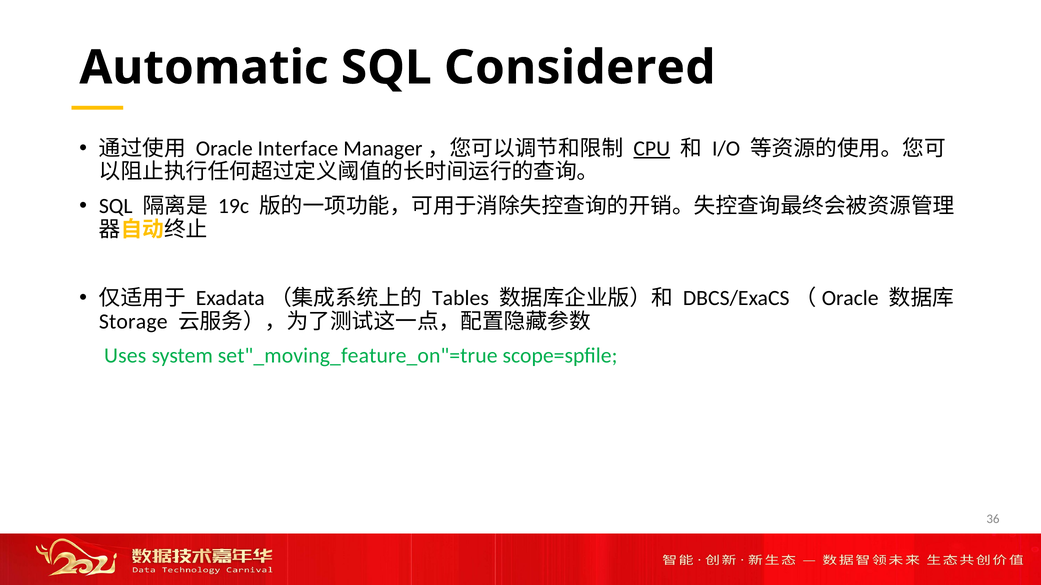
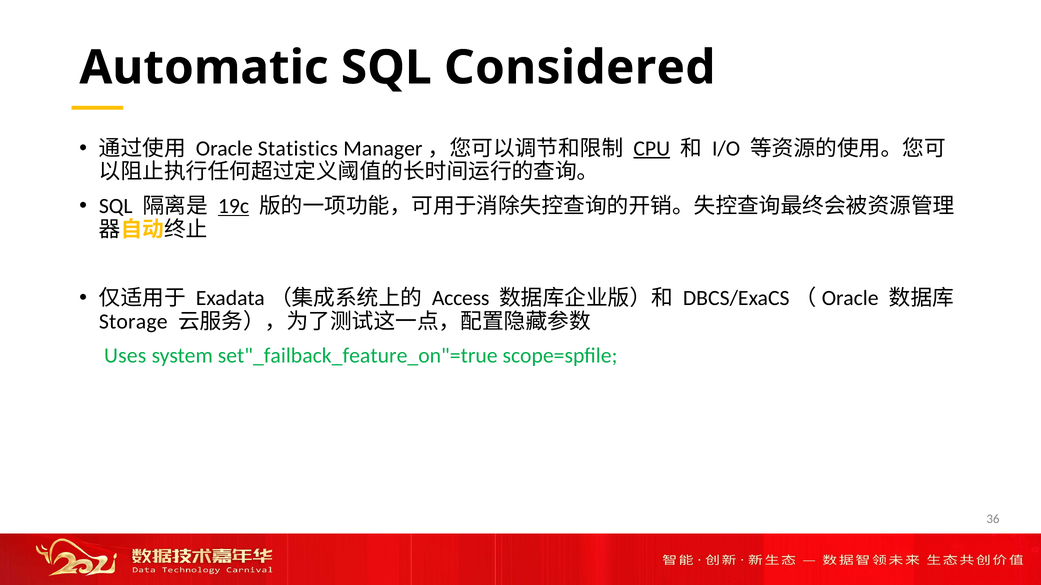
Interface: Interface -> Statistics
19c underline: none -> present
Tables: Tables -> Access
set"_moving_feature_on"=true: set"_moving_feature_on"=true -> set"_failback_feature_on"=true
